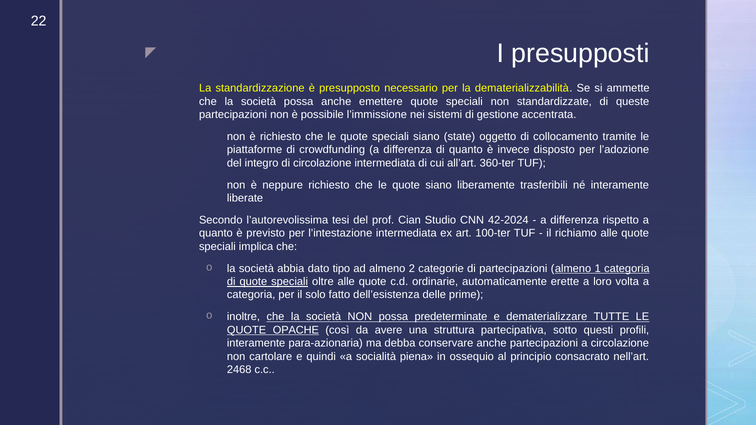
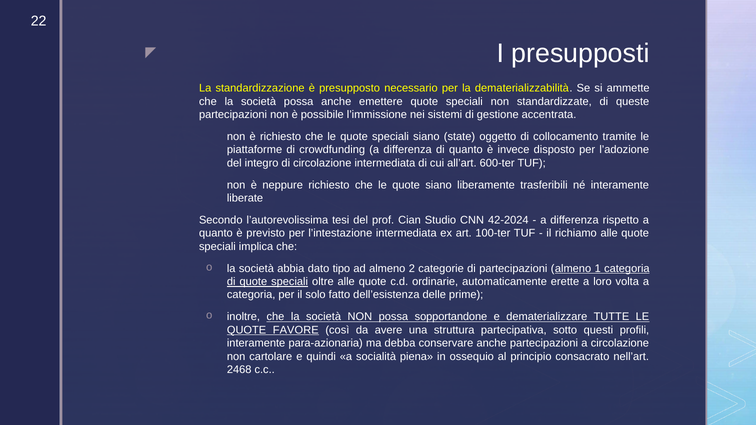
360-ter: 360-ter -> 600-ter
predeterminate: predeterminate -> sopportandone
OPACHE: OPACHE -> FAVORE
